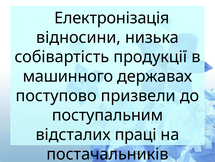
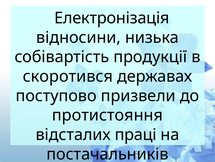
машинного: машинного -> скоротився
поступальним: поступальним -> протистояння
